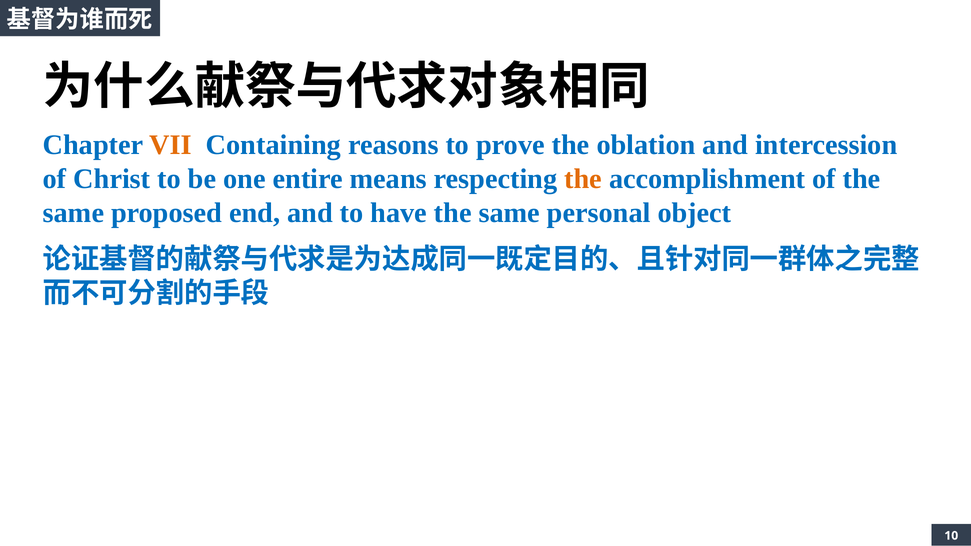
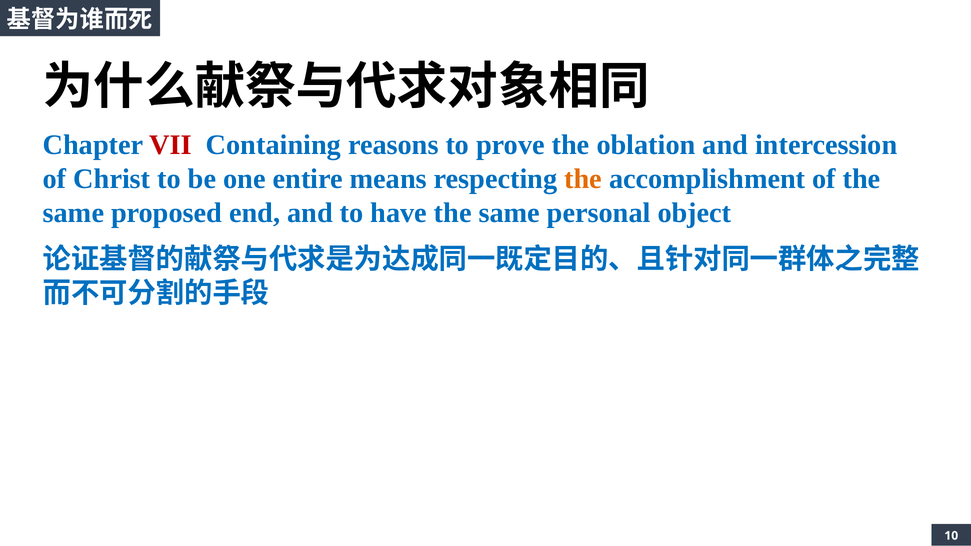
VII colour: orange -> red
